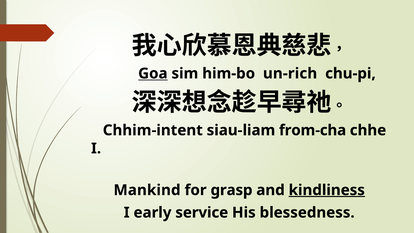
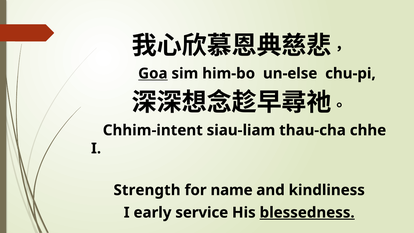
un-rich: un-rich -> un-else
from-cha: from-cha -> thau-cha
Mankind: Mankind -> Strength
grasp: grasp -> name
kindliness underline: present -> none
blessedness underline: none -> present
